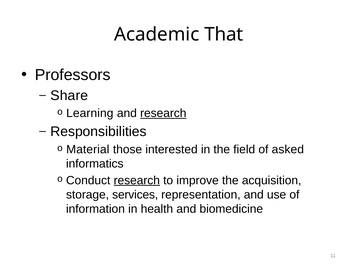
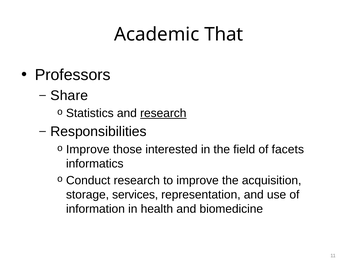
Learning: Learning -> Statistics
Material at (88, 149): Material -> Improve
asked: asked -> facets
research at (137, 180) underline: present -> none
